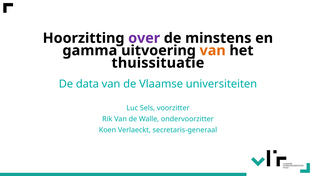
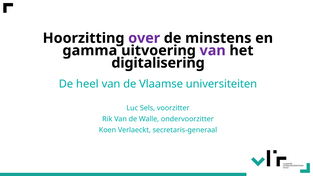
van at (213, 51) colour: orange -> purple
thuissituatie: thuissituatie -> digitalisering
data: data -> heel
